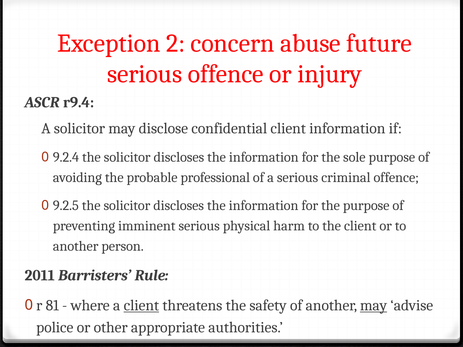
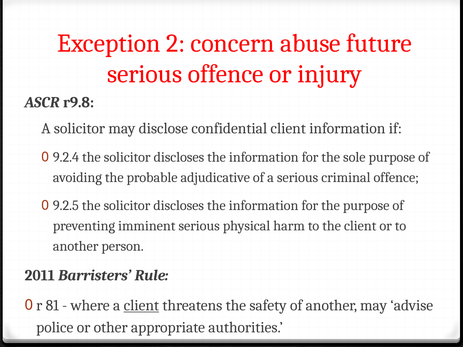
r9.4: r9.4 -> r9.8
professional: professional -> adjudicative
may at (374, 306) underline: present -> none
